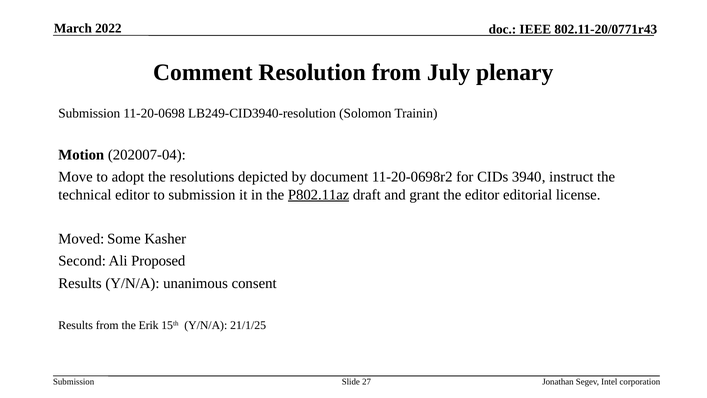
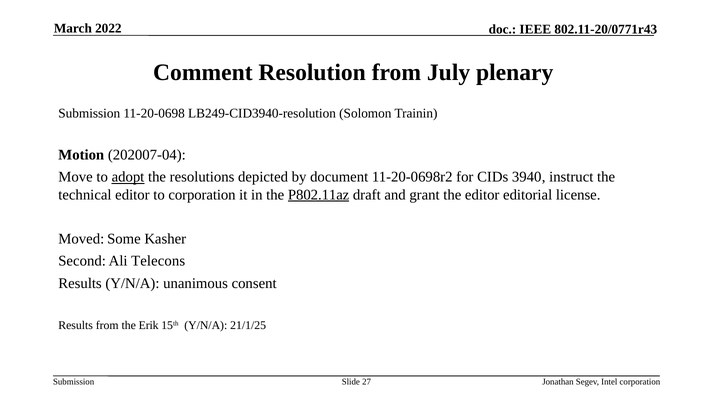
adopt underline: none -> present
to submission: submission -> corporation
Proposed: Proposed -> Telecons
